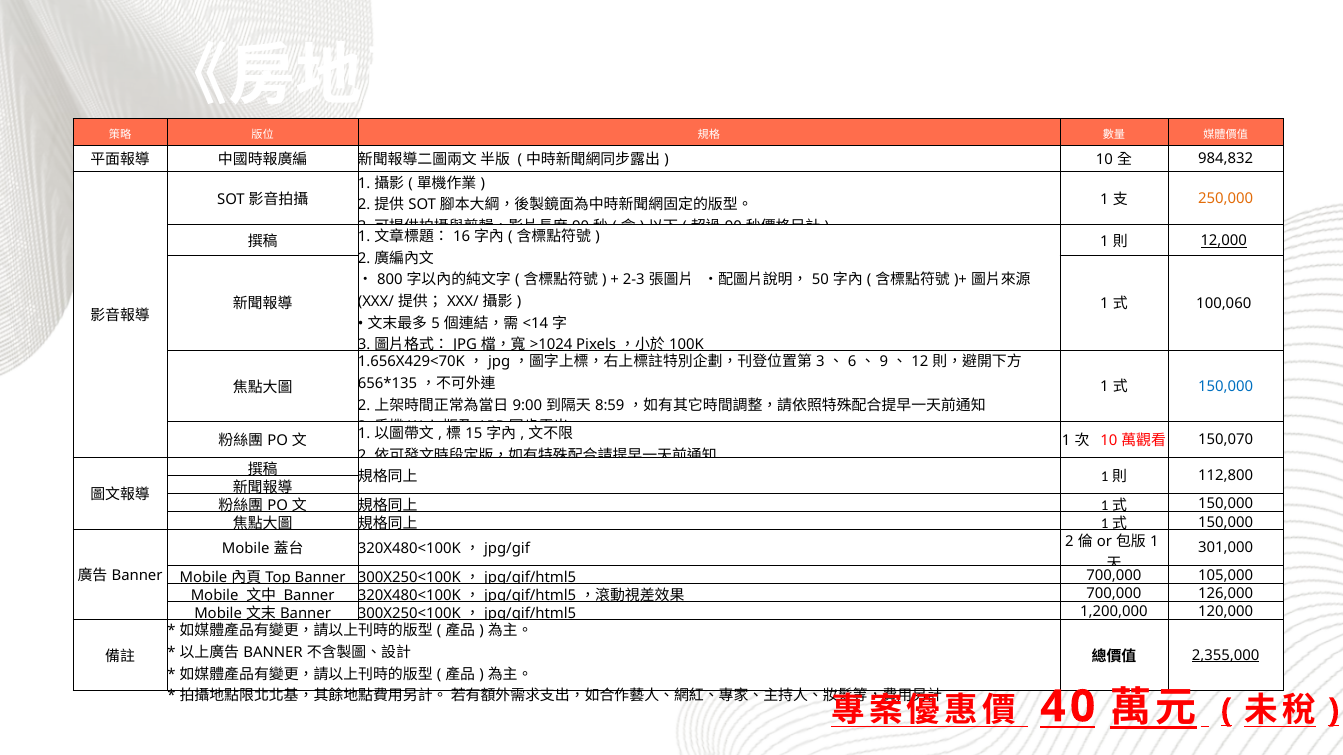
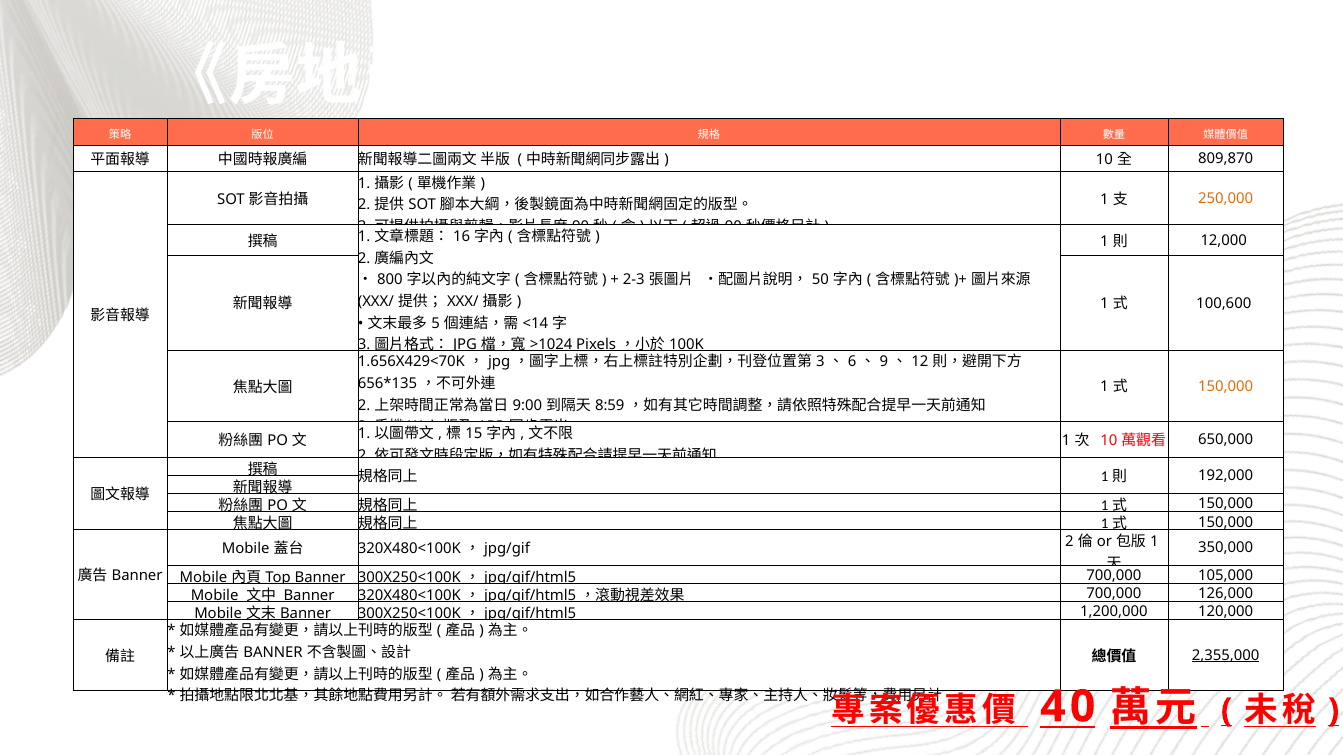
984,832: 984,832 -> 809,870
12,000 underline: present -> none
100,060: 100,060 -> 100,600
150,000 at (1226, 387) colour: blue -> orange
150,070: 150,070 -> 650,000
112,800: 112,800 -> 192,000
301,000: 301,000 -> 350,000
